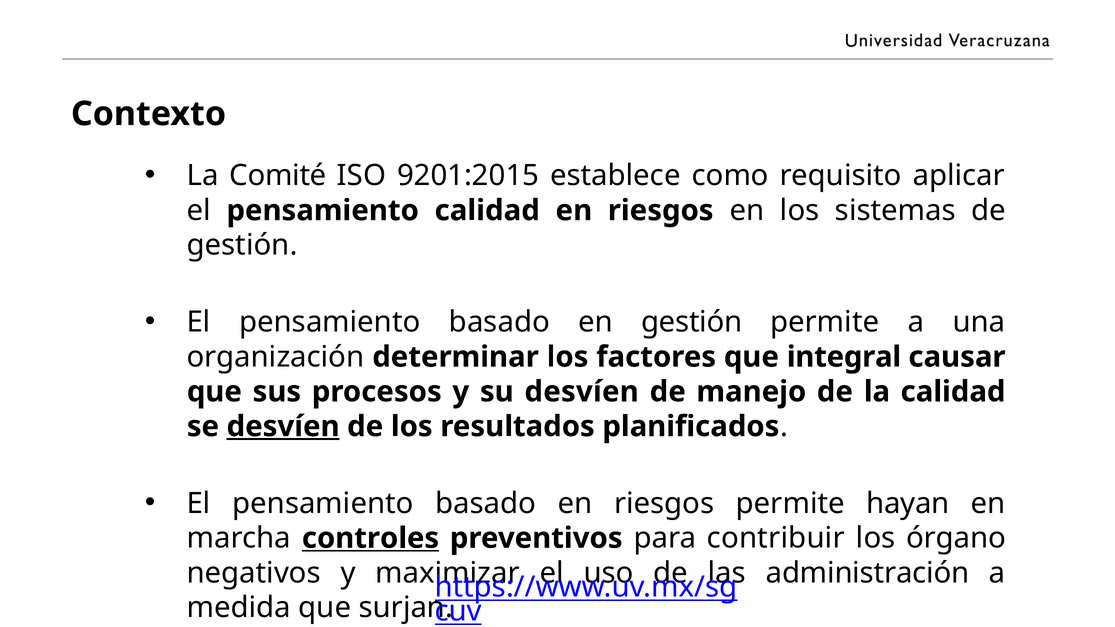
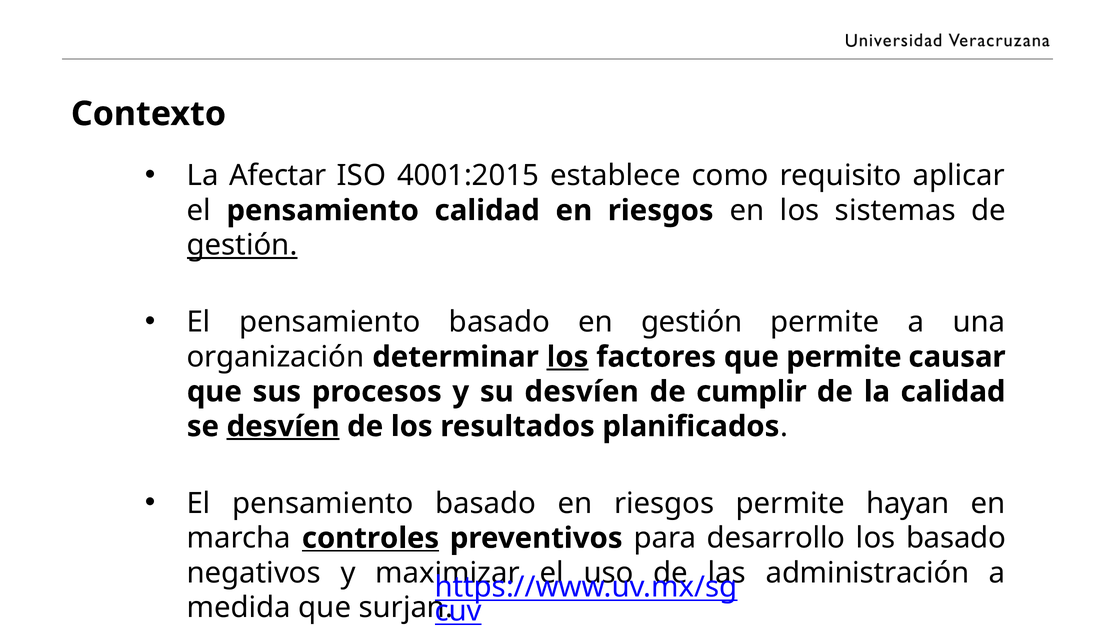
Comité: Comité -> Afectar
9201:2015: 9201:2015 -> 4001:2015
gestión at (242, 245) underline: none -> present
los at (568, 357) underline: none -> present
que integral: integral -> permite
manejo: manejo -> cumplir
contribuir: contribuir -> desarrollo
los órgano: órgano -> basado
